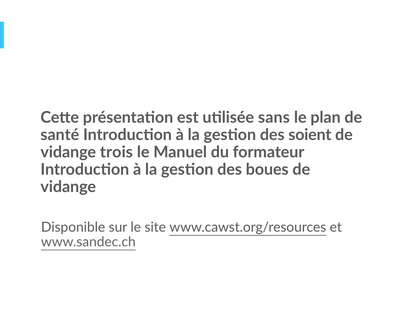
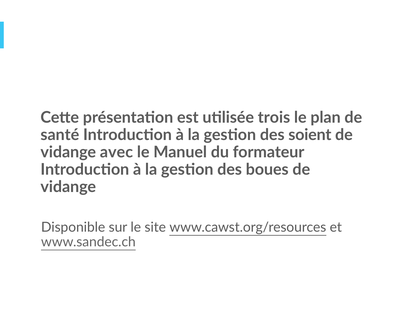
sans: sans -> trois
trois: trois -> avec
